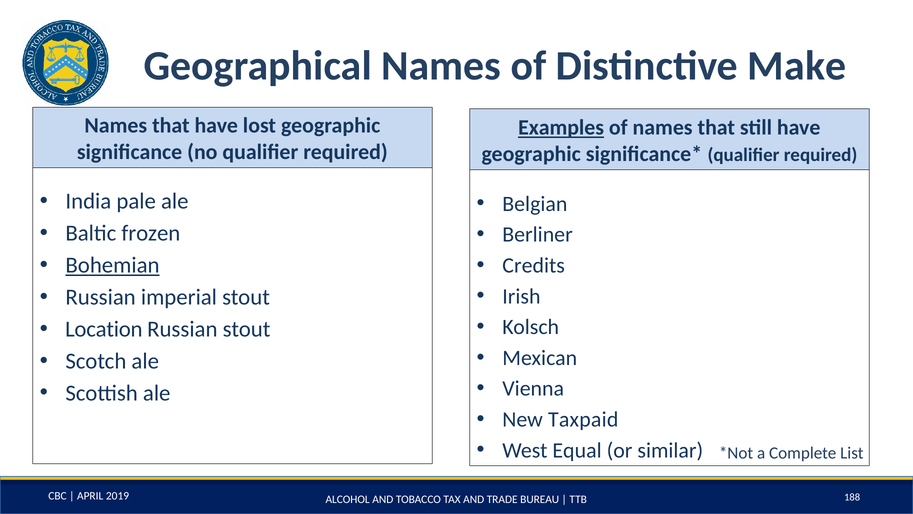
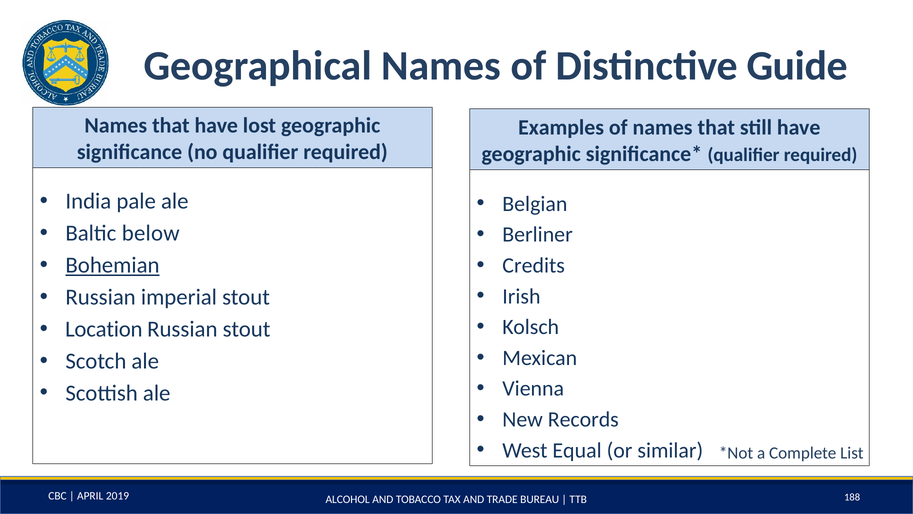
Make: Make -> Guide
Examples underline: present -> none
frozen: frozen -> below
Taxpaid: Taxpaid -> Records
